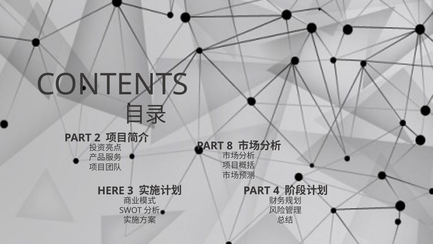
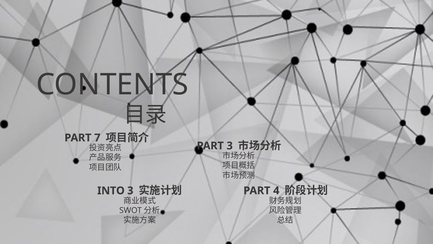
2: 2 -> 7
PART 8: 8 -> 3
HERE: HERE -> INTO
